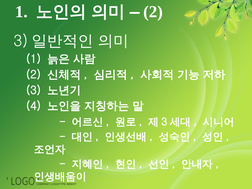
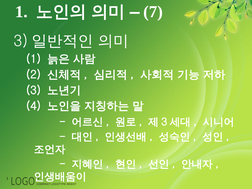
2 at (153, 12): 2 -> 7
